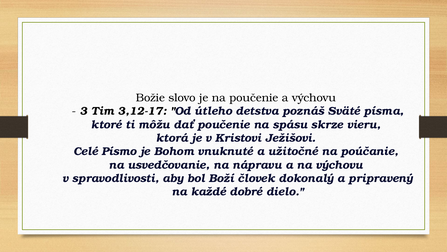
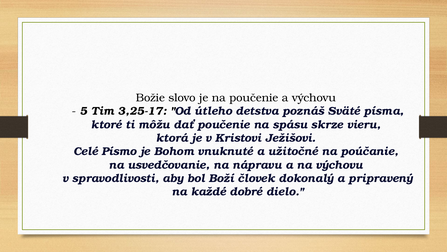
3: 3 -> 5
3,12-17: 3,12-17 -> 3,25-17
